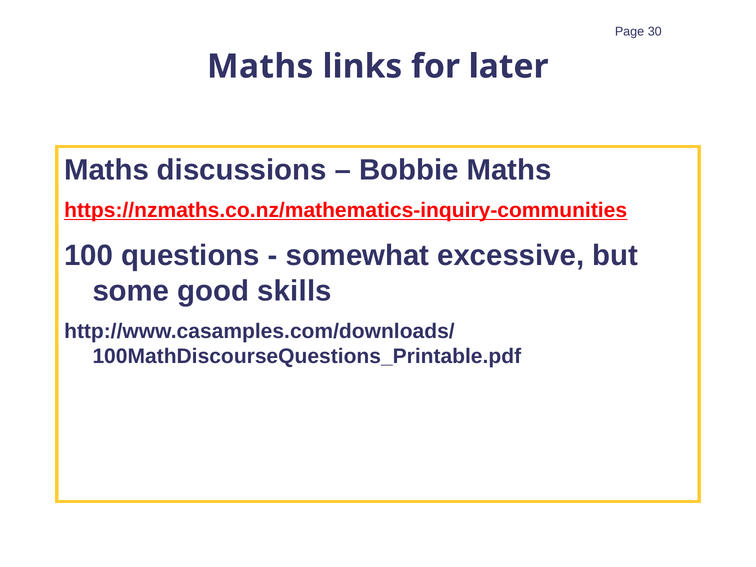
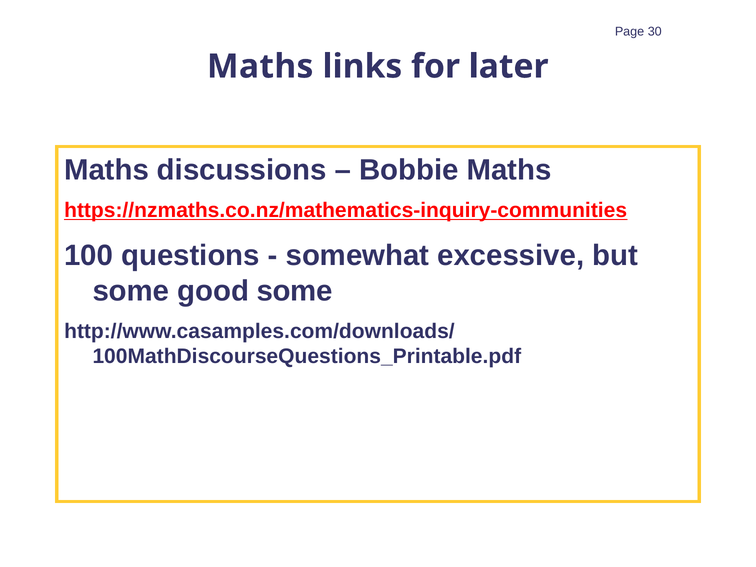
good skills: skills -> some
